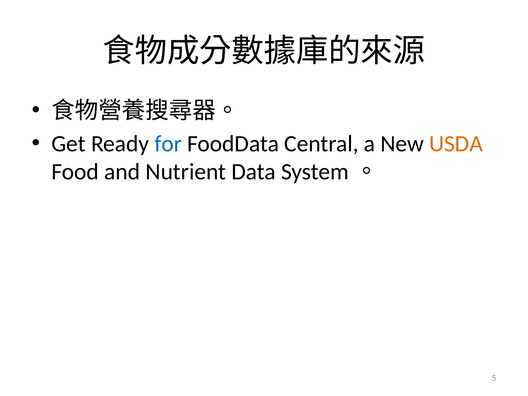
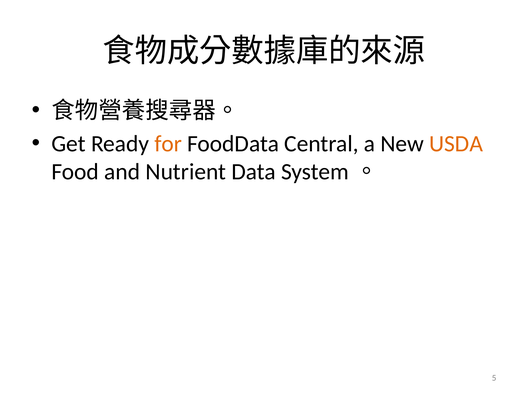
for colour: blue -> orange
